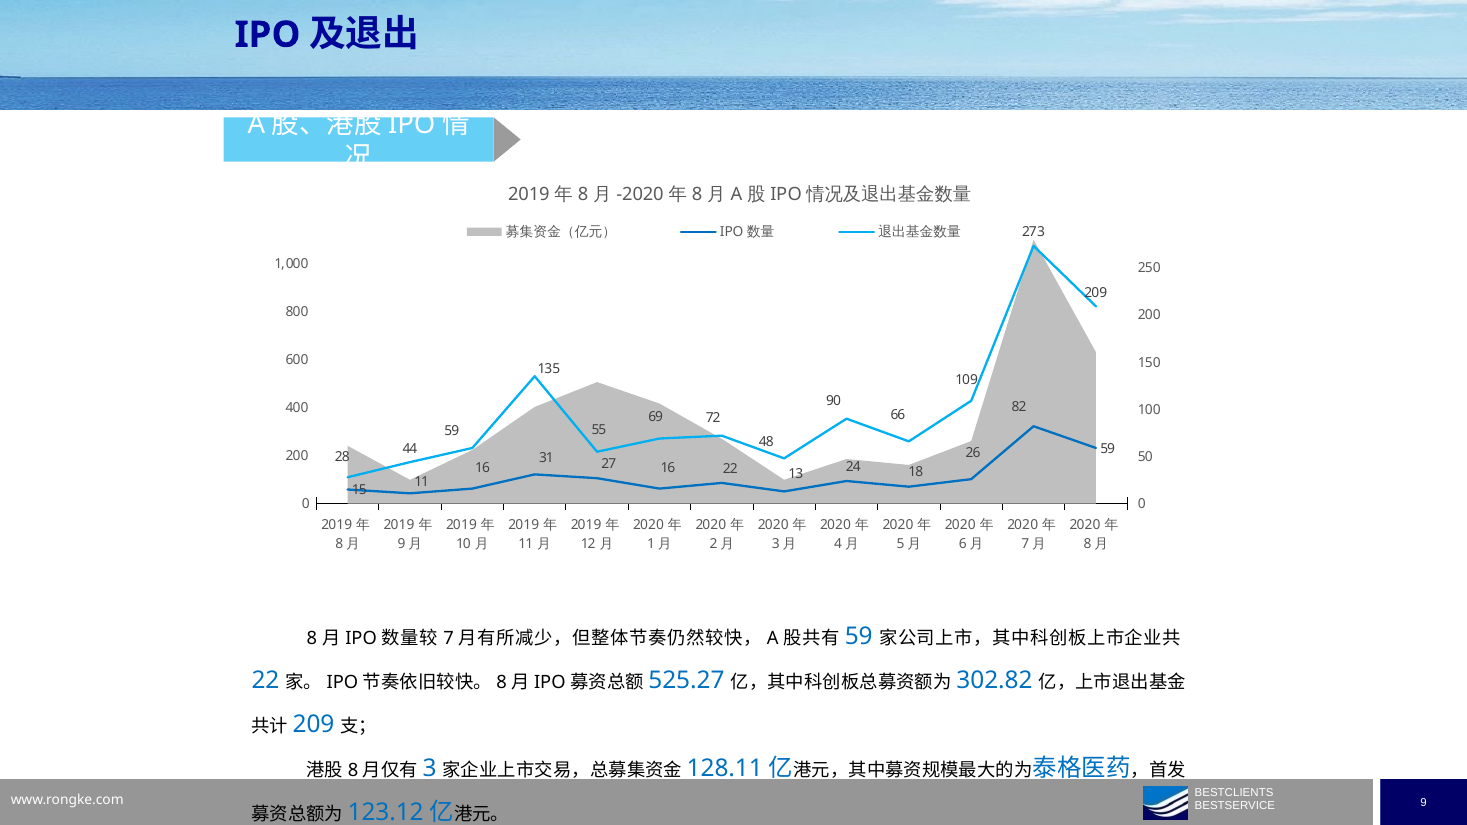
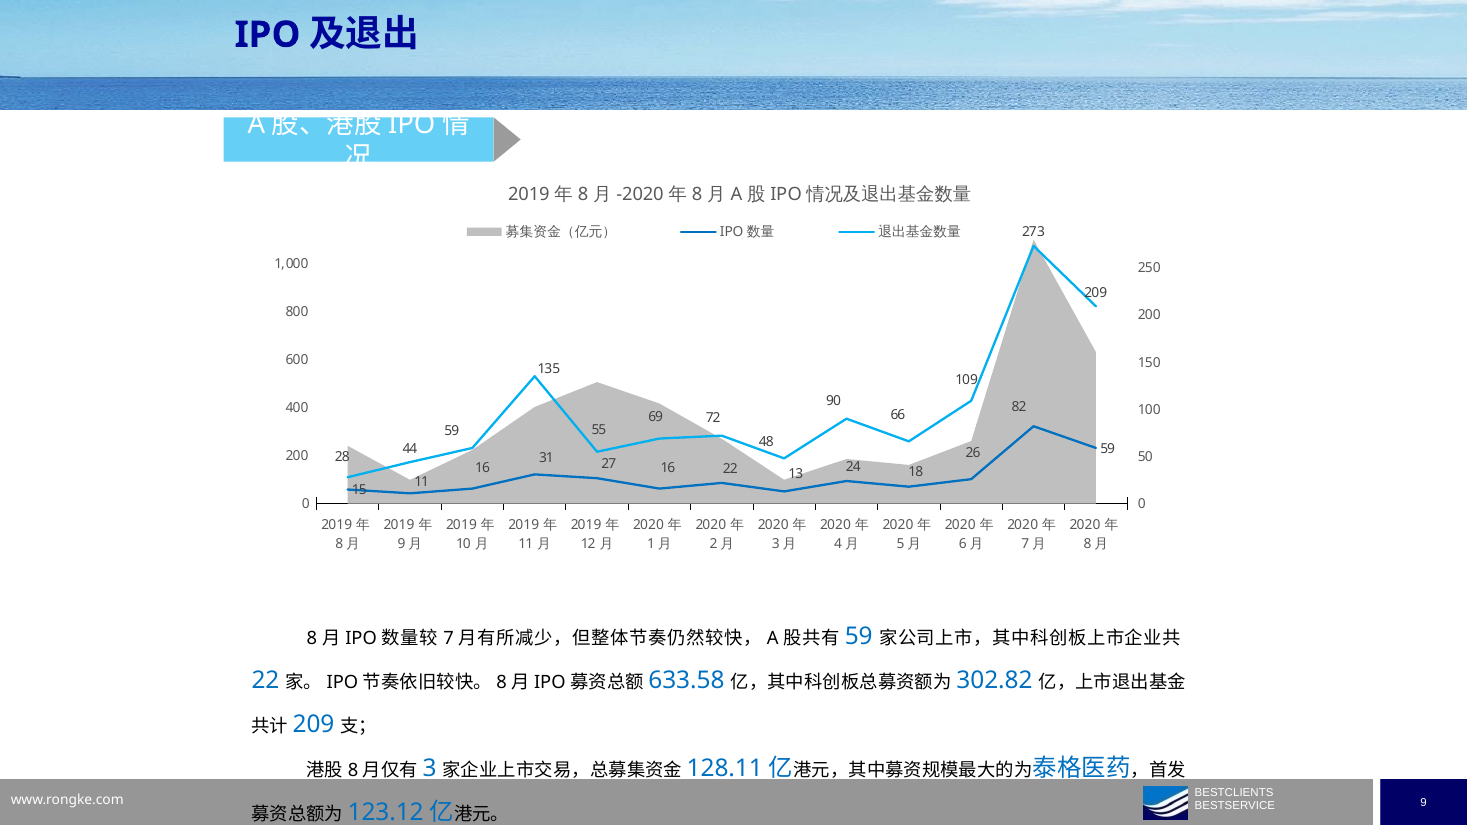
525.27: 525.27 -> 633.58
